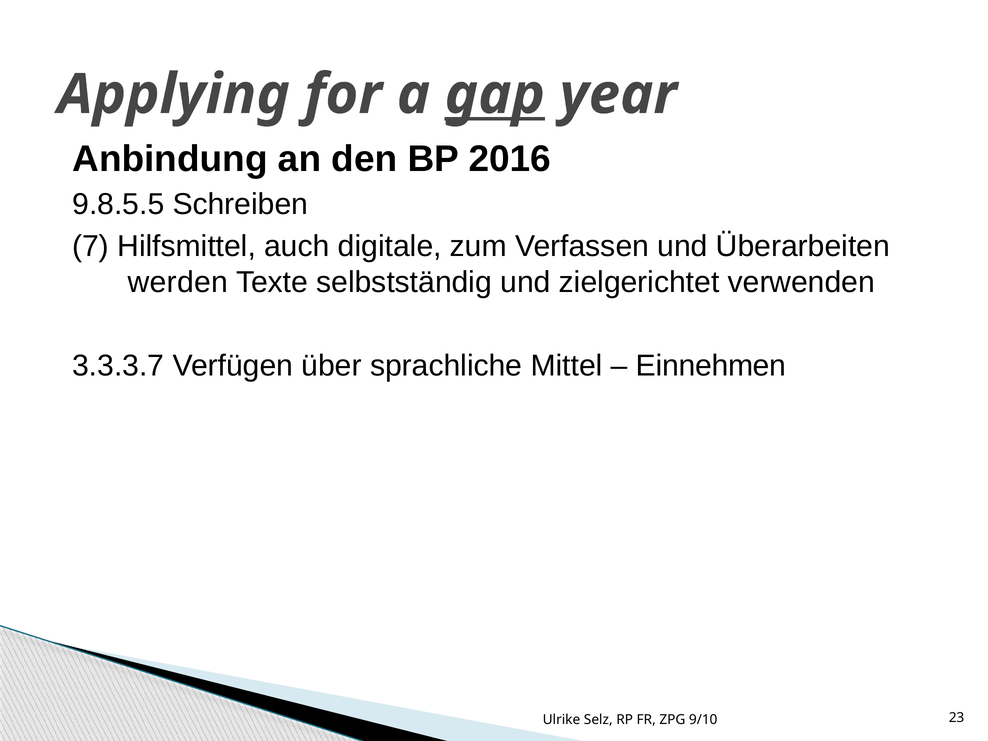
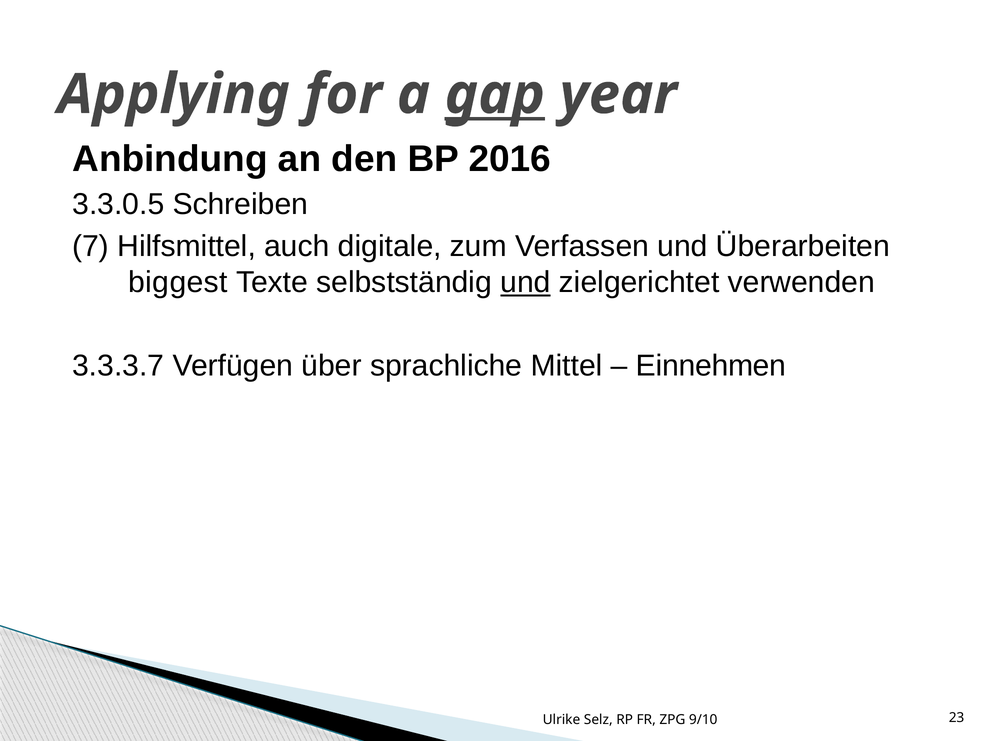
9.8.5.5: 9.8.5.5 -> 3.3.0.5
werden: werden -> biggest
und at (525, 282) underline: none -> present
